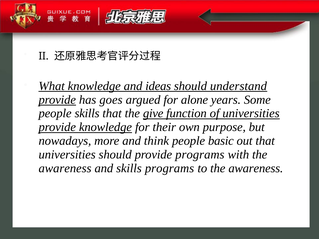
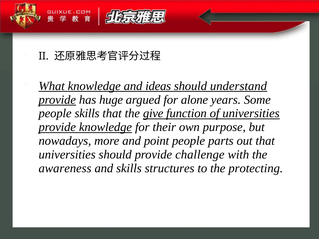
goes: goes -> huge
think: think -> point
basic: basic -> parts
provide programs: programs -> challenge
skills programs: programs -> structures
to the awareness: awareness -> protecting
